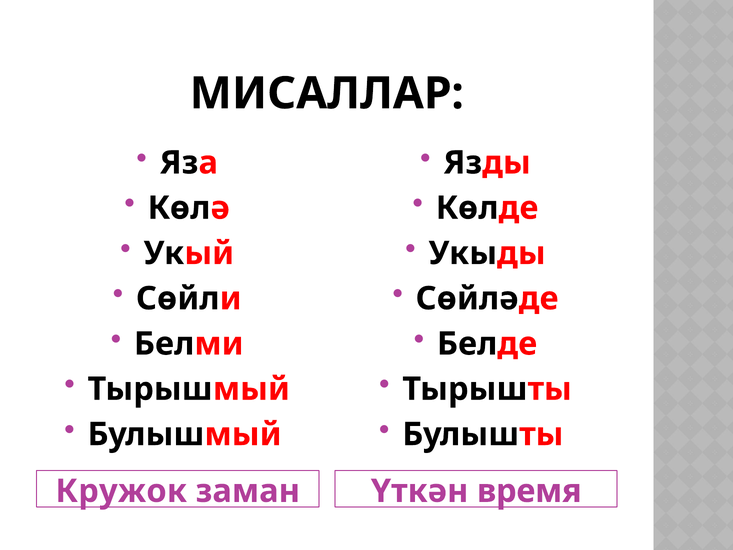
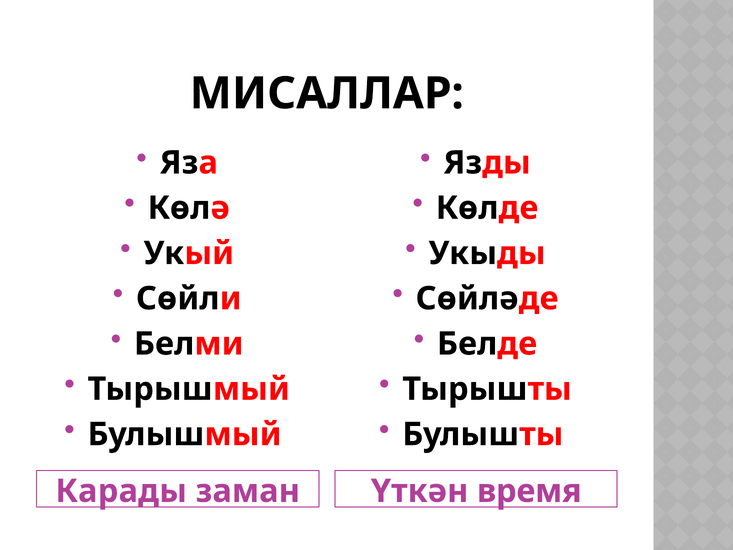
Кружок: Кружок -> Карады
